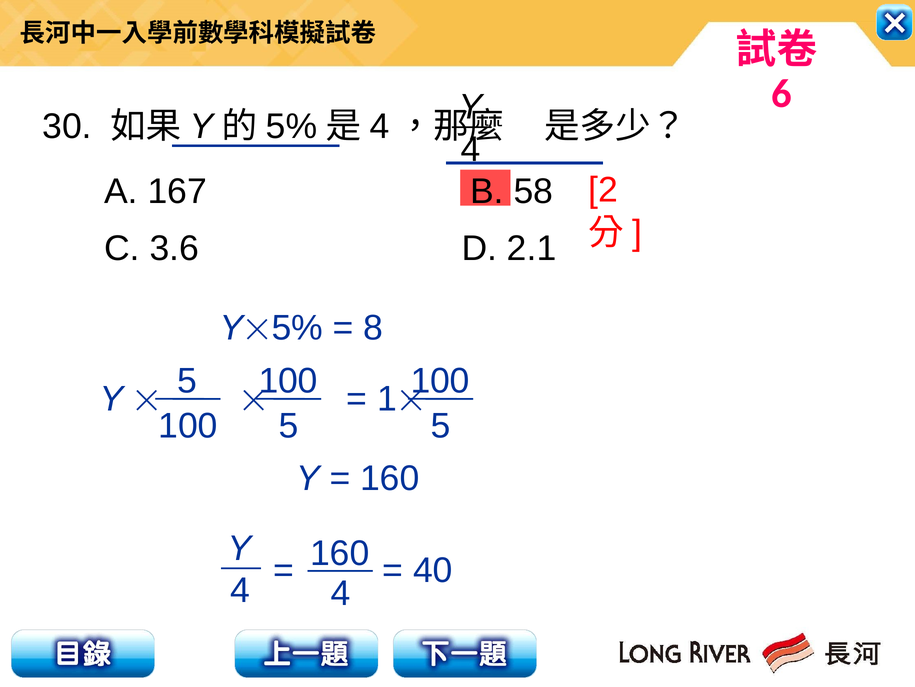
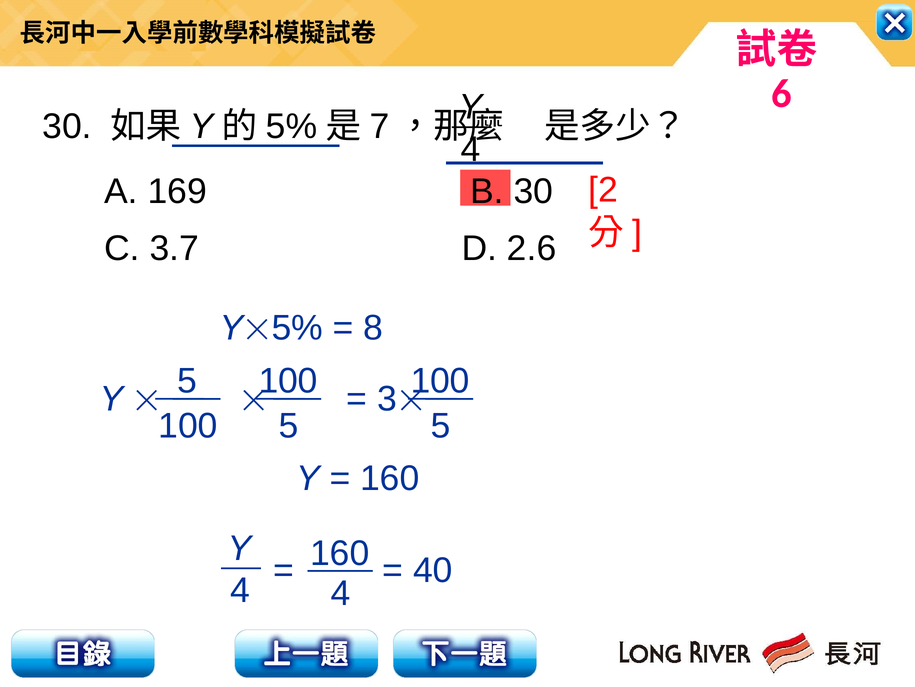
4 at (380, 126): 4 -> 7
167: 167 -> 169
B 58: 58 -> 30
3.6: 3.6 -> 3.7
2.1: 2.1 -> 2.6
1: 1 -> 3
